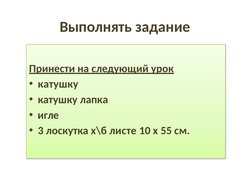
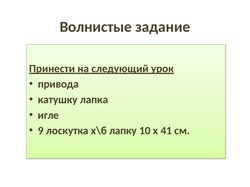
Выполнять: Выполнять -> Волнистые
катушку at (58, 84): катушку -> привода
3: 3 -> 9
листе: листе -> лапку
55: 55 -> 41
